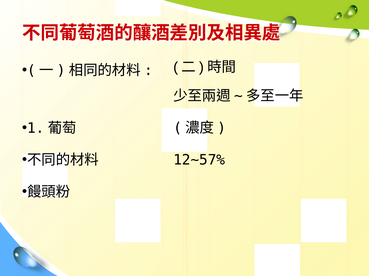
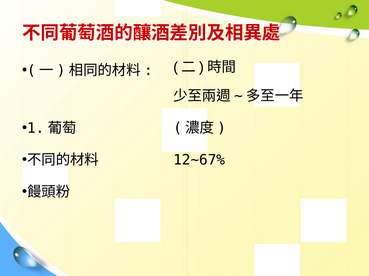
12~57%: 12~57% -> 12~67%
